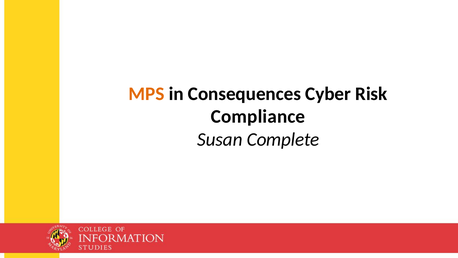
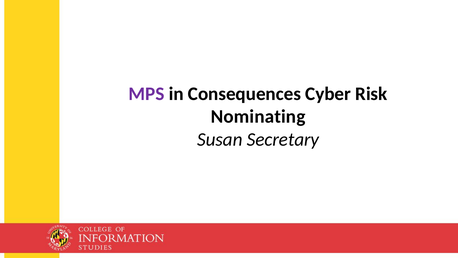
MPS colour: orange -> purple
Compliance: Compliance -> Nominating
Complete: Complete -> Secretary
